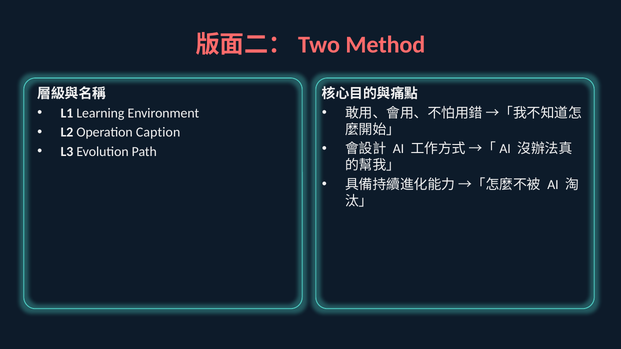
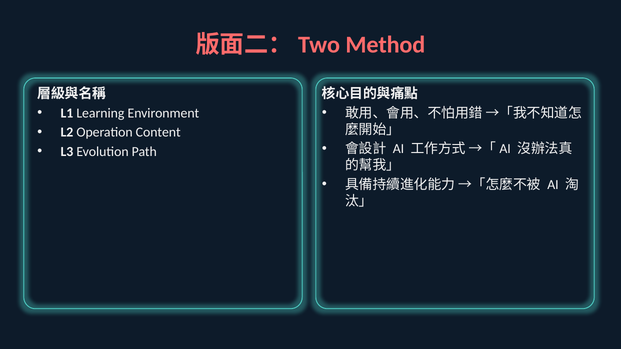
Caption: Caption -> Content
